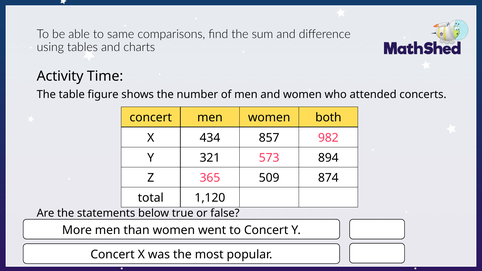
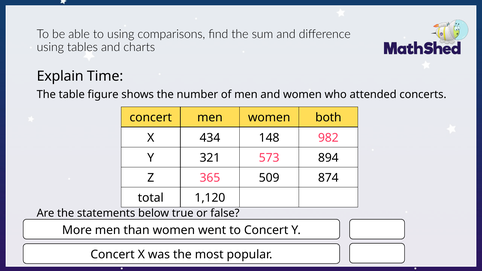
to same: same -> using
Activity: Activity -> Explain
857: 857 -> 148
